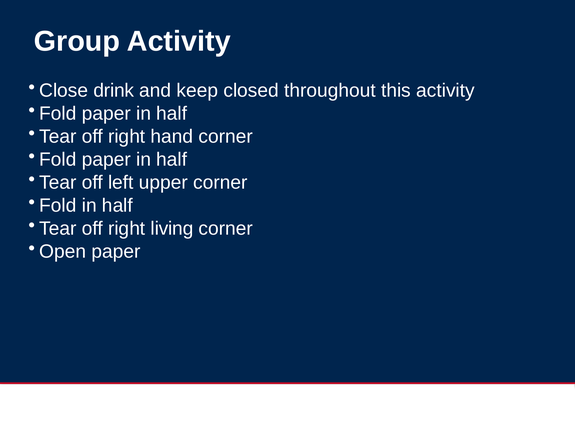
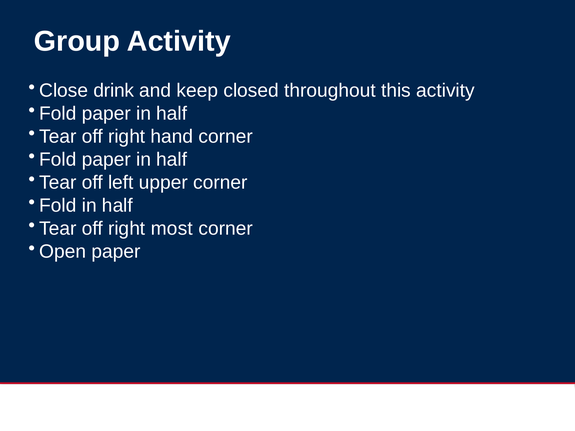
living: living -> most
